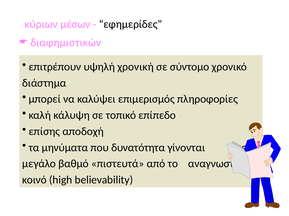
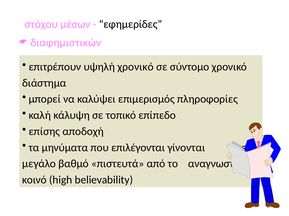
κύριων: κύριων -> στόχου
υψηλή χρονική: χρονική -> χρονικό
δυνατότητα: δυνατότητα -> επιλέγονται
